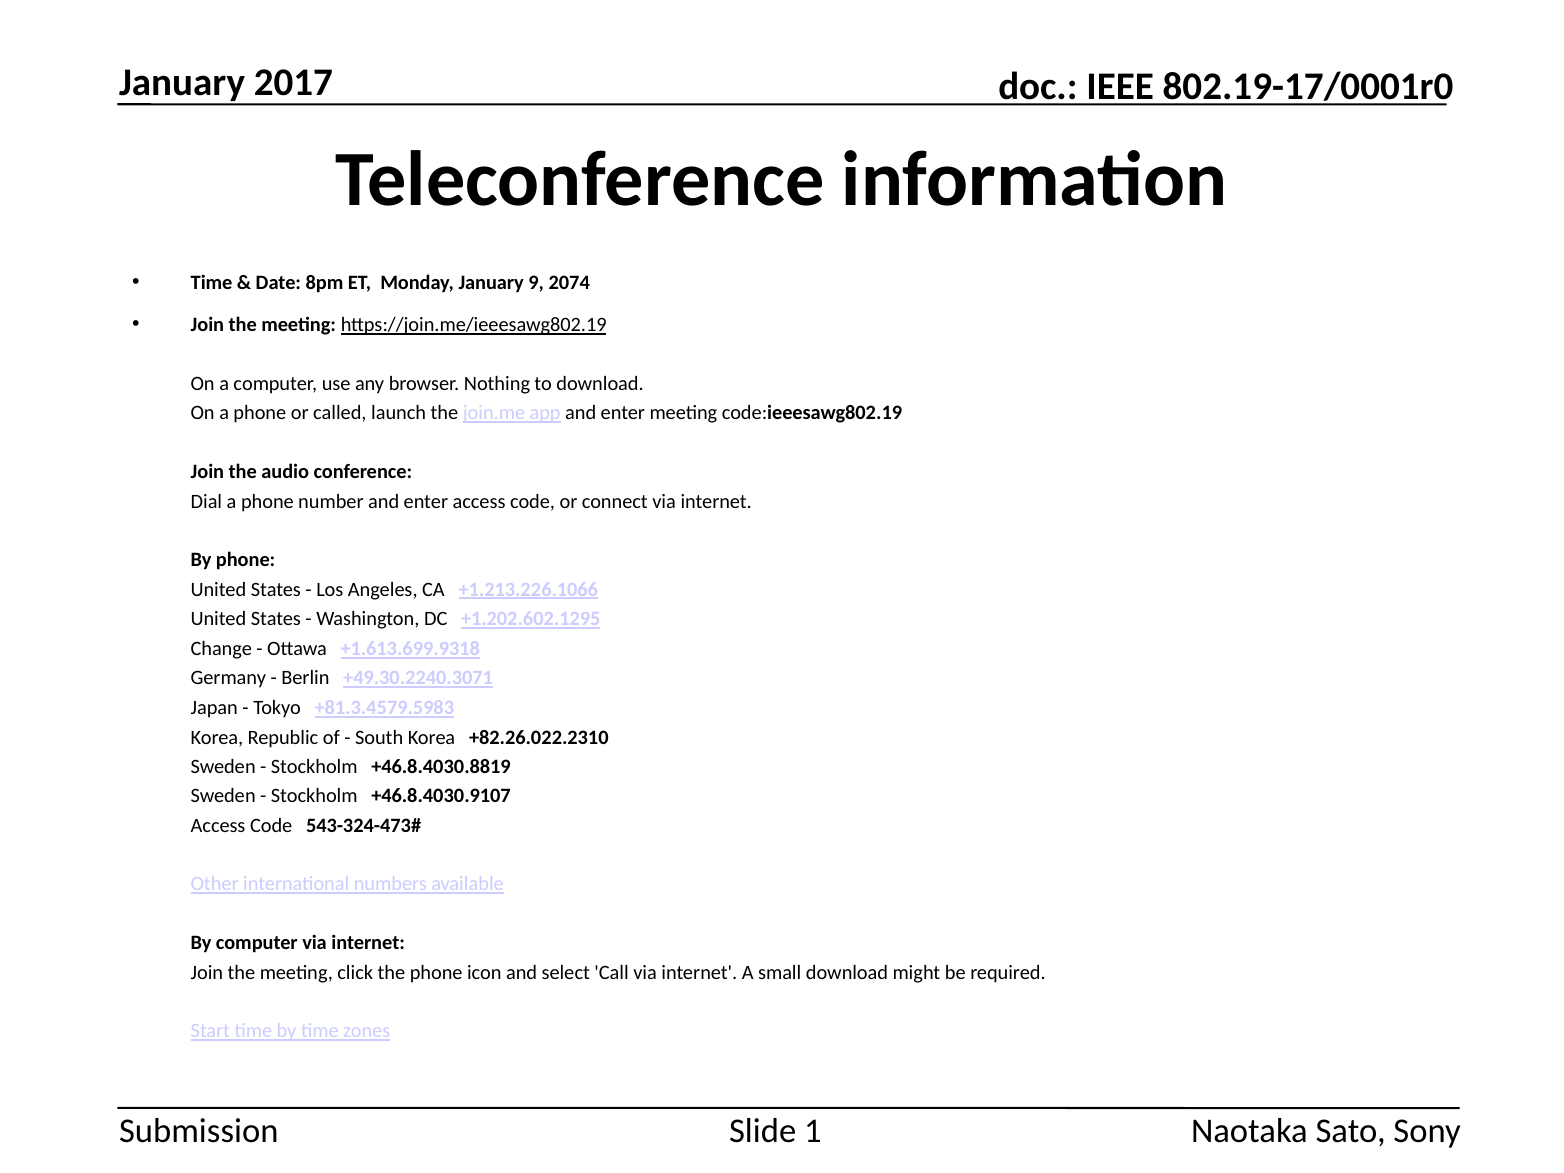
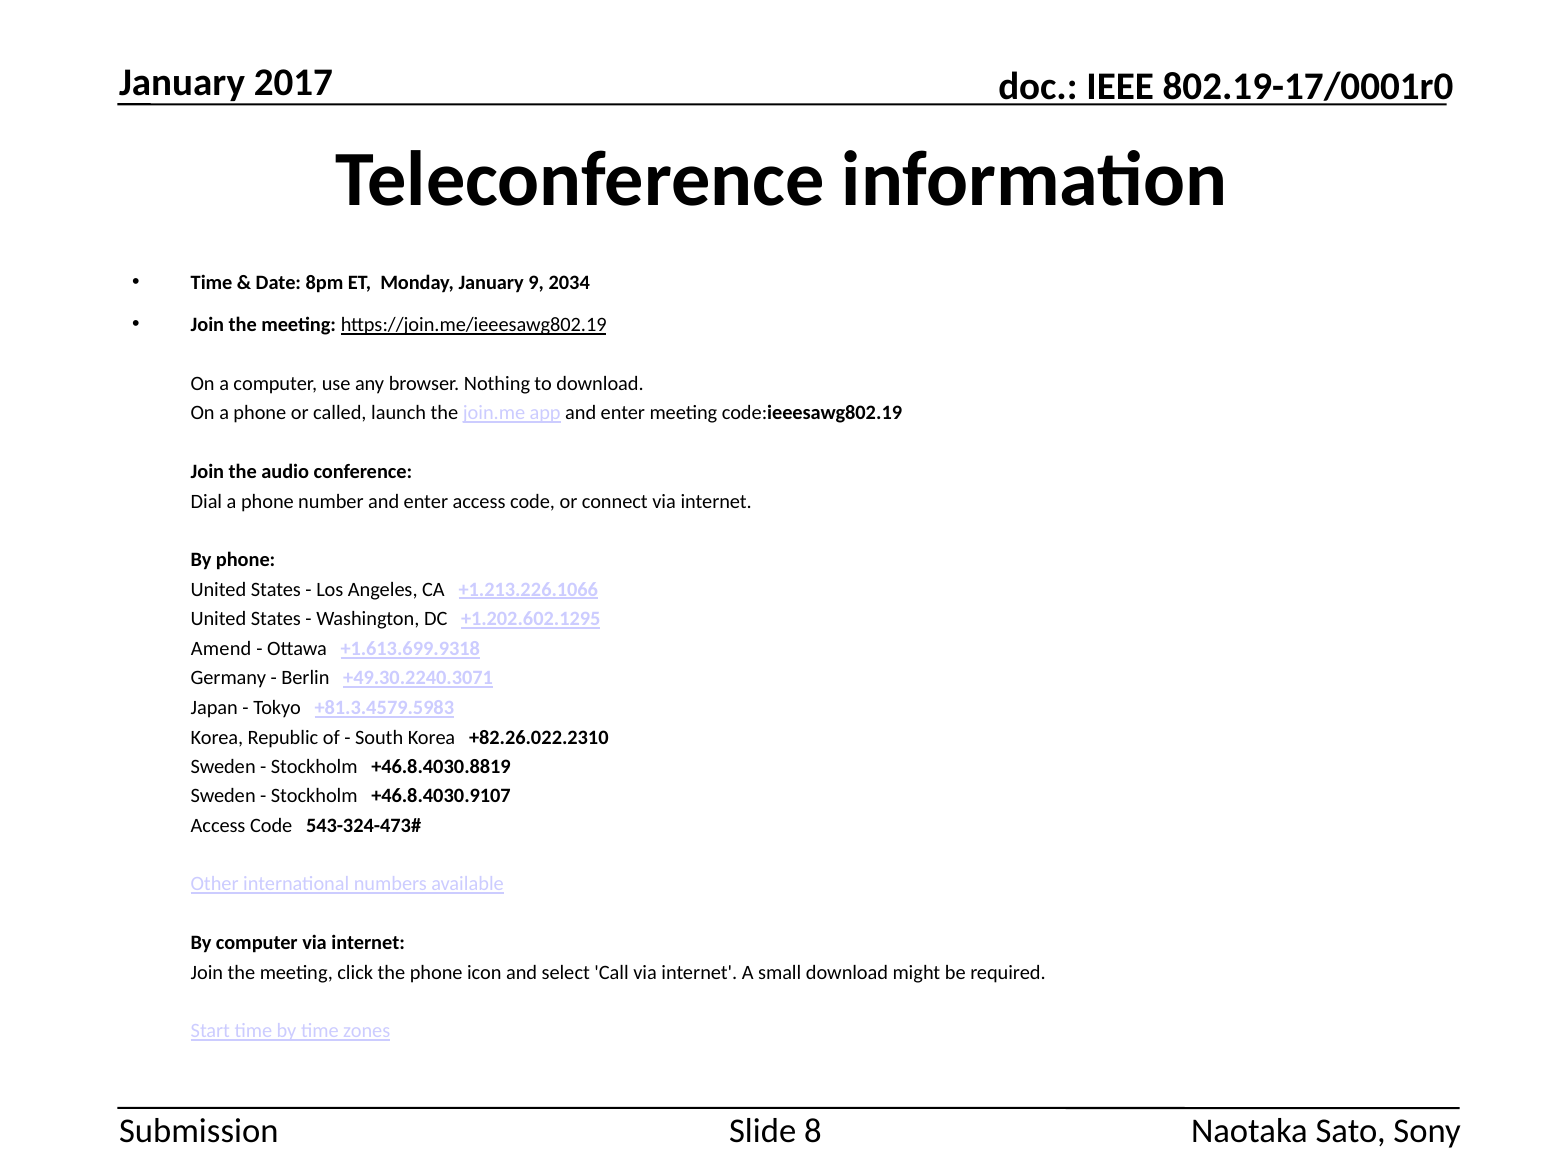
2074: 2074 -> 2034
Change: Change -> Amend
1: 1 -> 8
